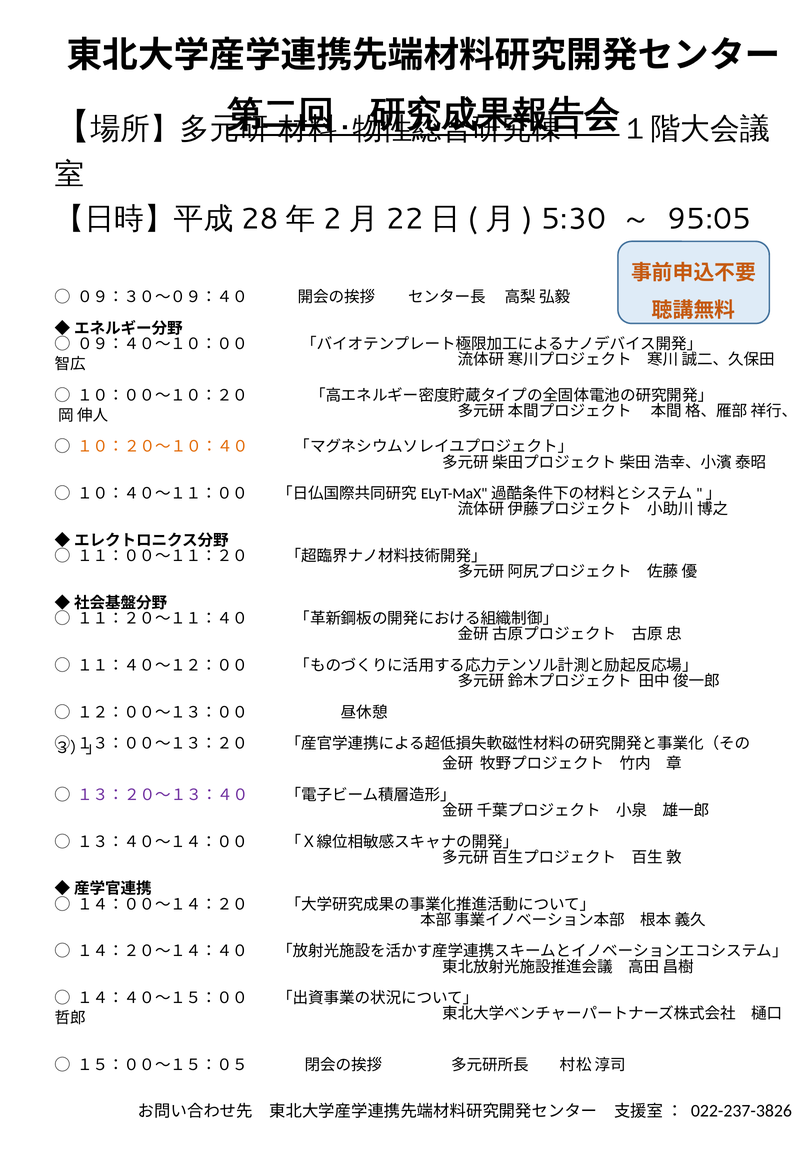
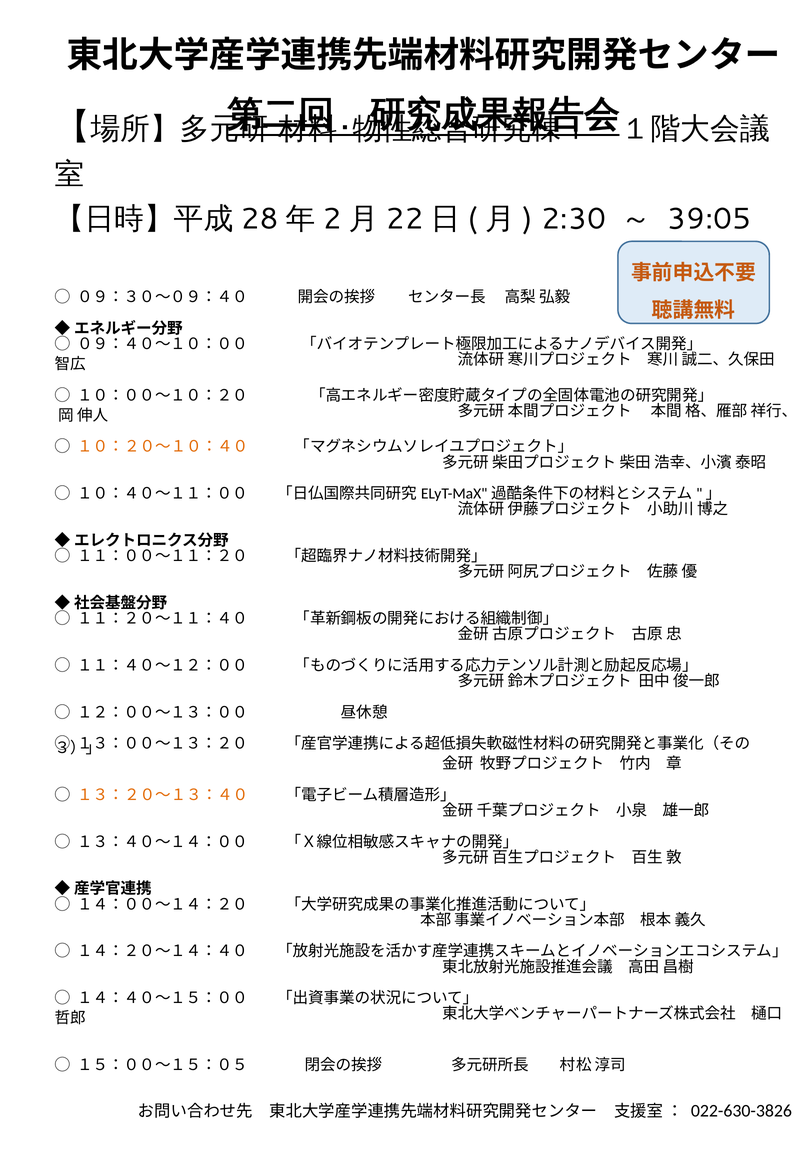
5:30: 5:30 -> 2:30
95:05: 95:05 -> 39:05
１３：２０～１３：４０ colour: purple -> orange
022-237-3826: 022-237-3826 -> 022-630-3826
